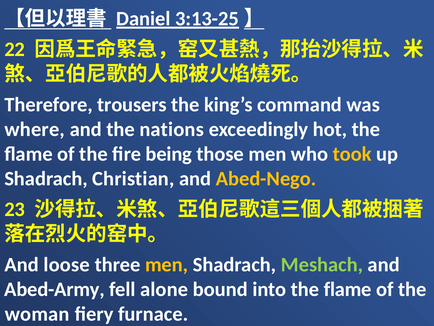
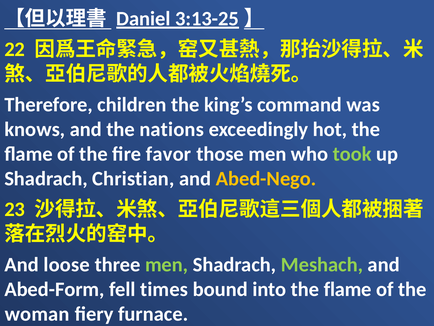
trousers: trousers -> children
where: where -> knows
being: being -> favor
took colour: yellow -> light green
men at (167, 264) colour: yellow -> light green
Abed-Army: Abed-Army -> Abed-Form
alone: alone -> times
